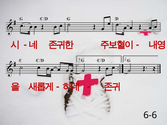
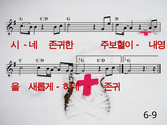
6-6: 6-6 -> 6-9
